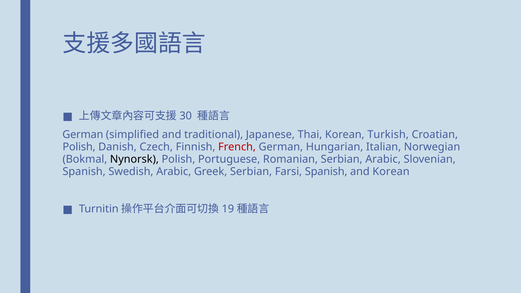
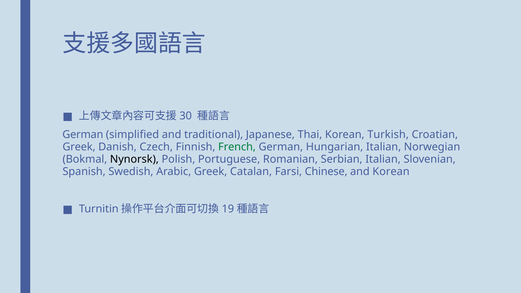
Polish at (79, 147): Polish -> Greek
French colour: red -> green
Serbian Arabic: Arabic -> Italian
Greek Serbian: Serbian -> Catalan
Farsi Spanish: Spanish -> Chinese
